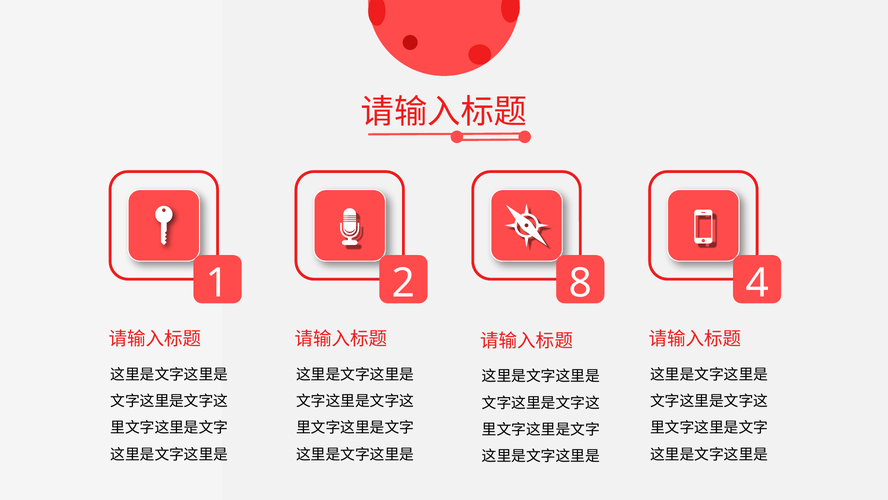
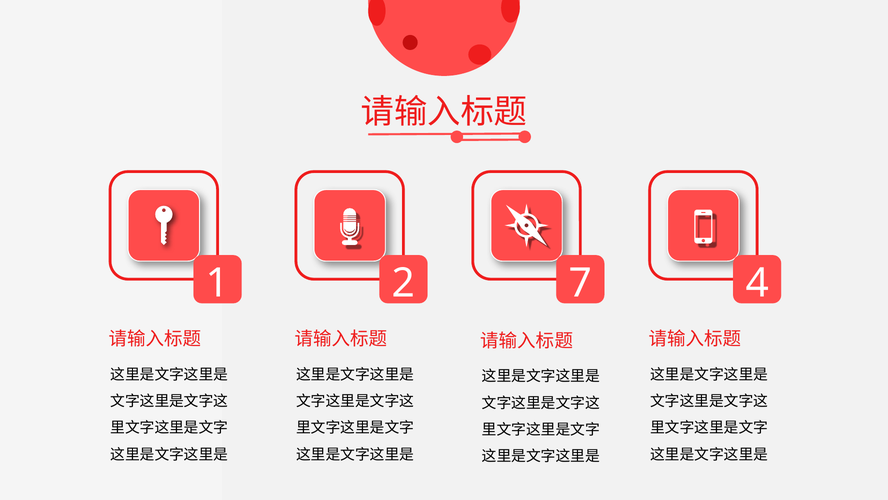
8: 8 -> 7
